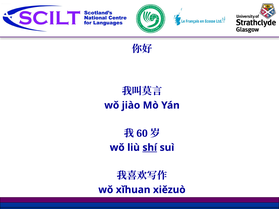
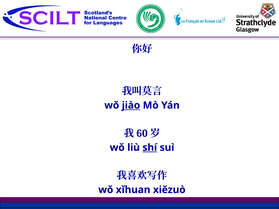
jiào underline: none -> present
